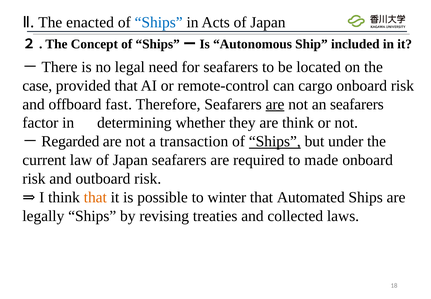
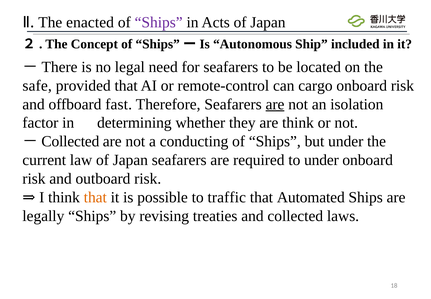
Ships at (159, 22) colour: blue -> purple
case: case -> safe
an seafarers: seafarers -> isolation
Regarded at (70, 141): Regarded -> Collected
transaction: transaction -> conducting
Ships at (275, 141) underline: present -> none
to made: made -> under
winter: winter -> traffic
